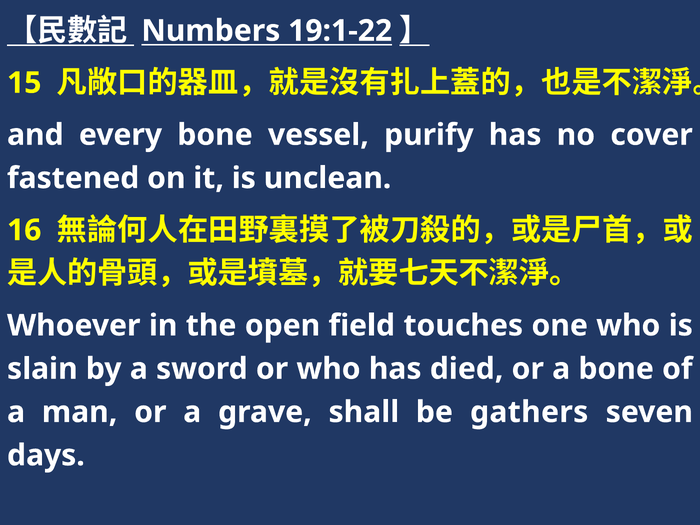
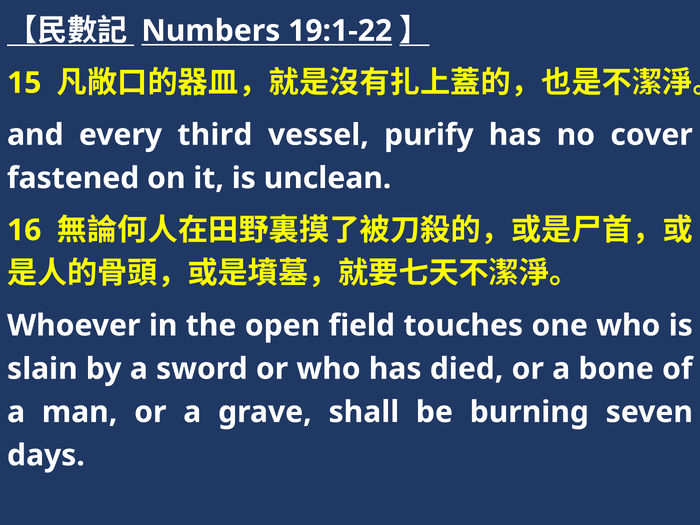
every bone: bone -> third
gathers: gathers -> burning
